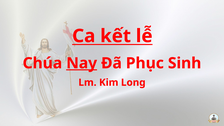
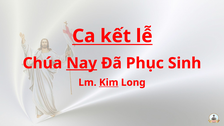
Kim underline: none -> present
